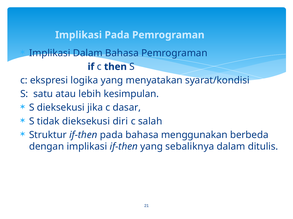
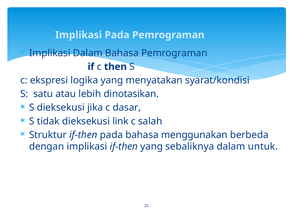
kesimpulan: kesimpulan -> dinotasikan
diri: diri -> link
ditulis: ditulis -> untuk
